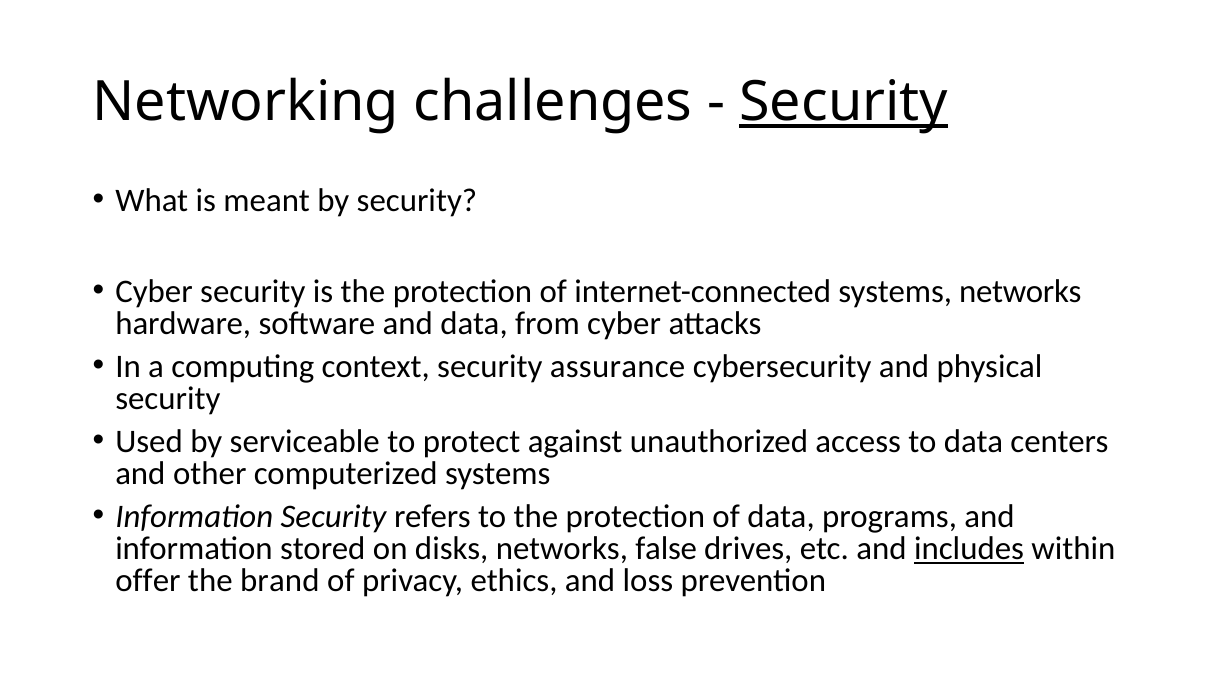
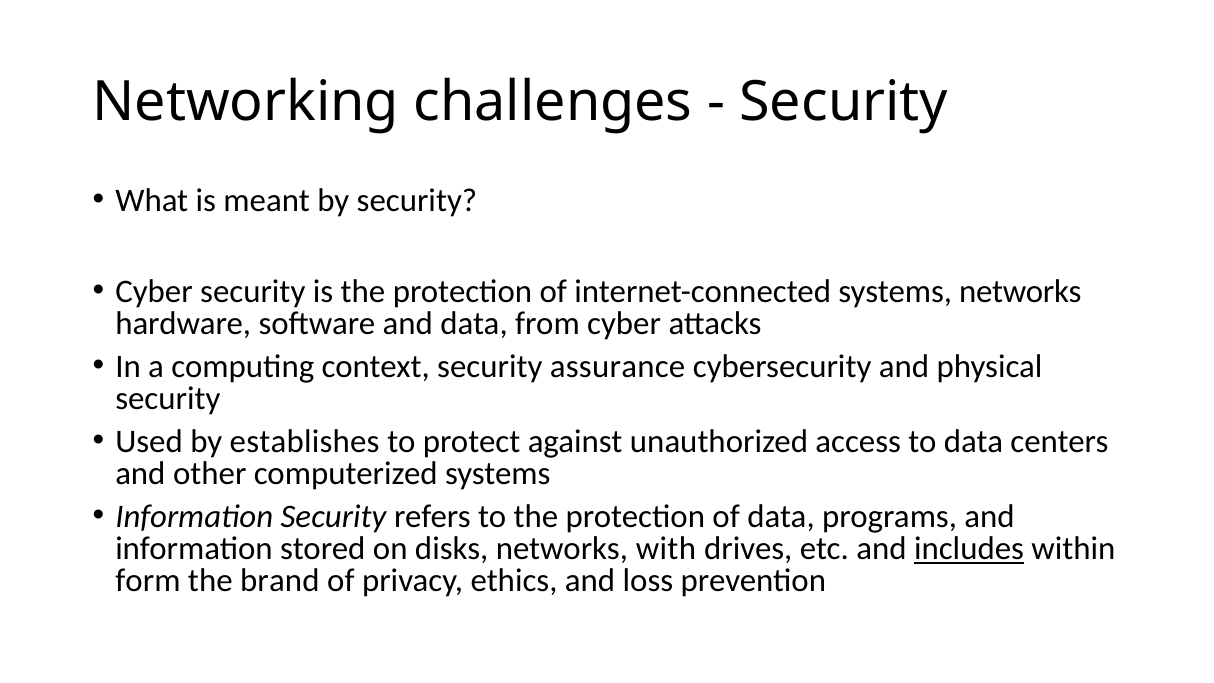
Security at (844, 102) underline: present -> none
serviceable: serviceable -> establishes
false: false -> with
offer: offer -> form
